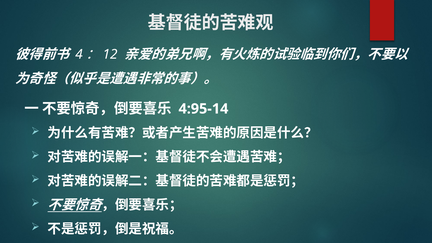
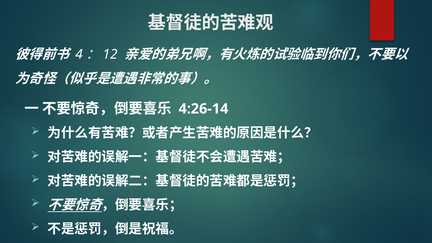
4:95-14: 4:95-14 -> 4:26-14
